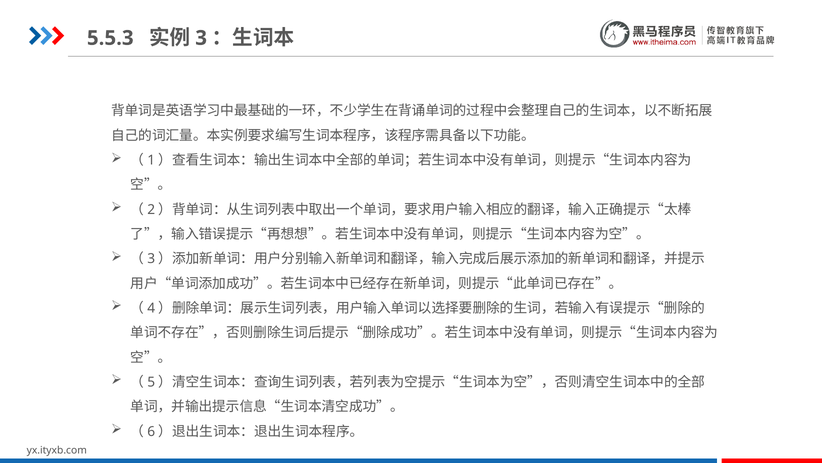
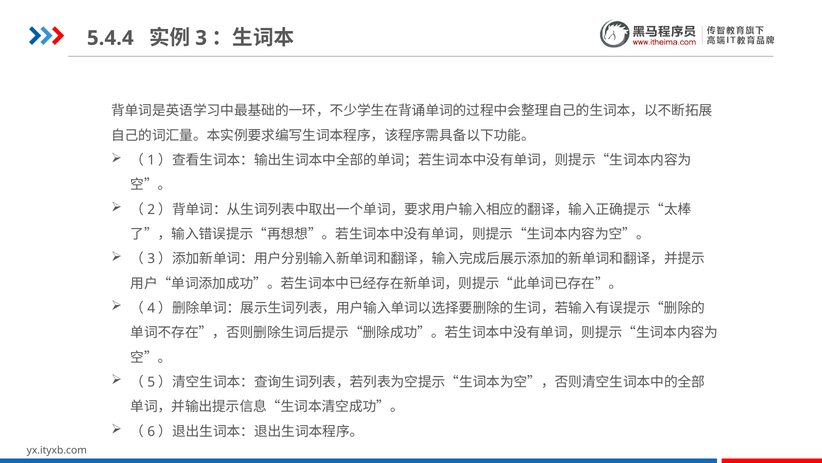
5.5.3: 5.5.3 -> 5.4.4
